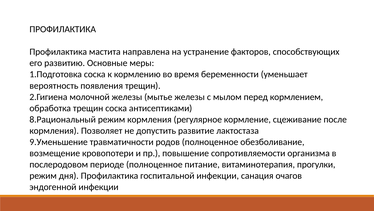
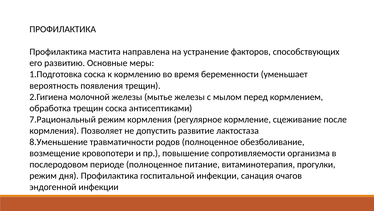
8.Рациональный: 8.Рациональный -> 7.Рациональный
9.Уменьшение: 9.Уменьшение -> 8.Уменьшение
